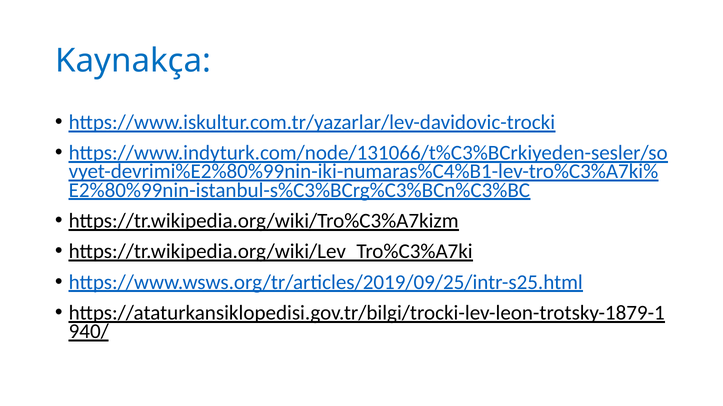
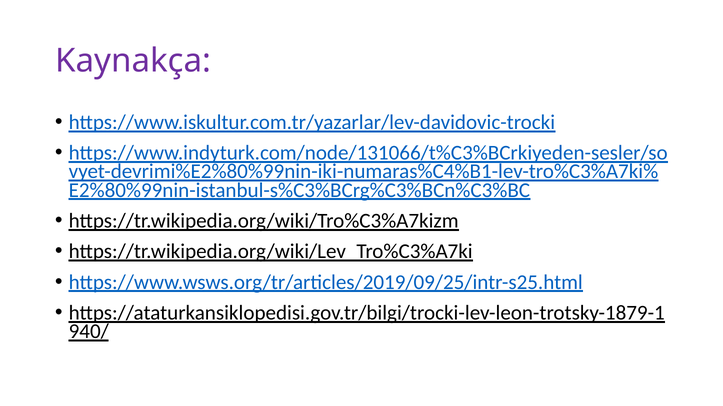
Kaynakça colour: blue -> purple
